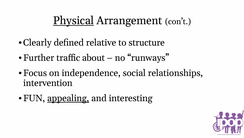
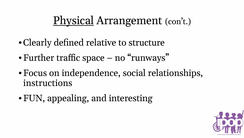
about: about -> space
intervention: intervention -> instructions
appealing underline: present -> none
